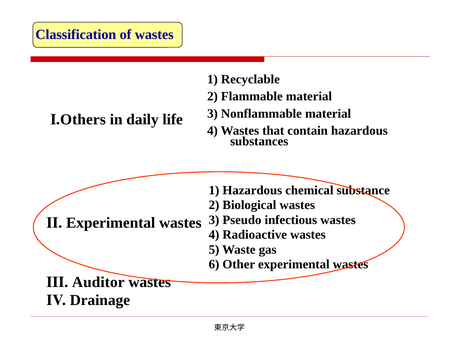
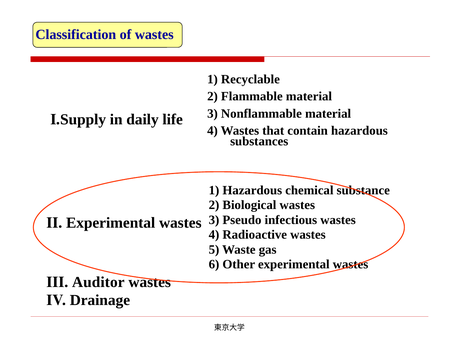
Others: Others -> Supply
